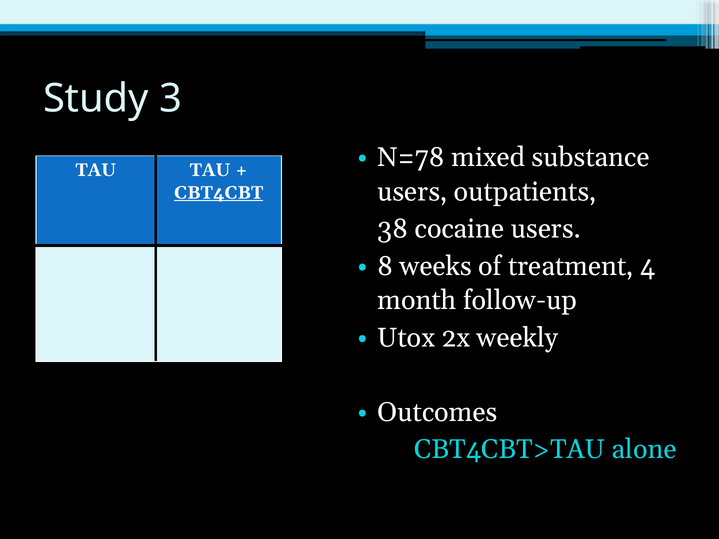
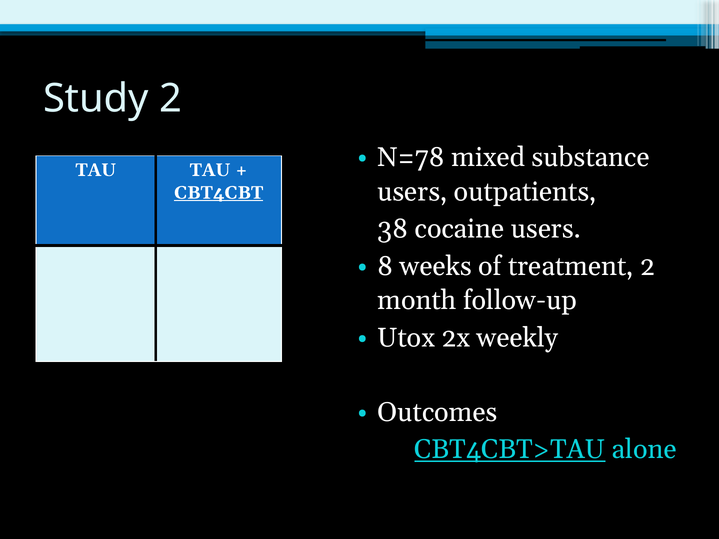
Study 3: 3 -> 2
treatment 4: 4 -> 2
CBT4CBT>TAU underline: none -> present
